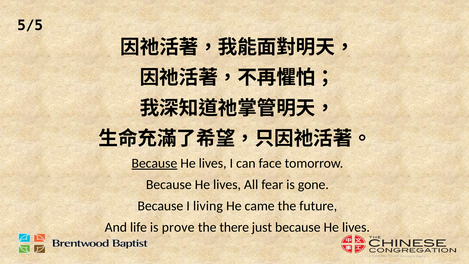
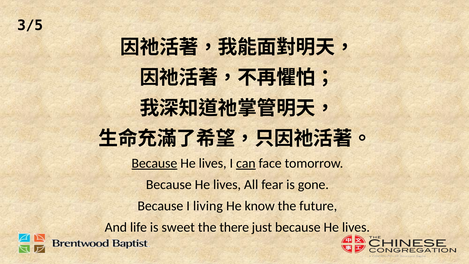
5/5: 5/5 -> 3/5
can underline: none -> present
came: came -> know
prove: prove -> sweet
